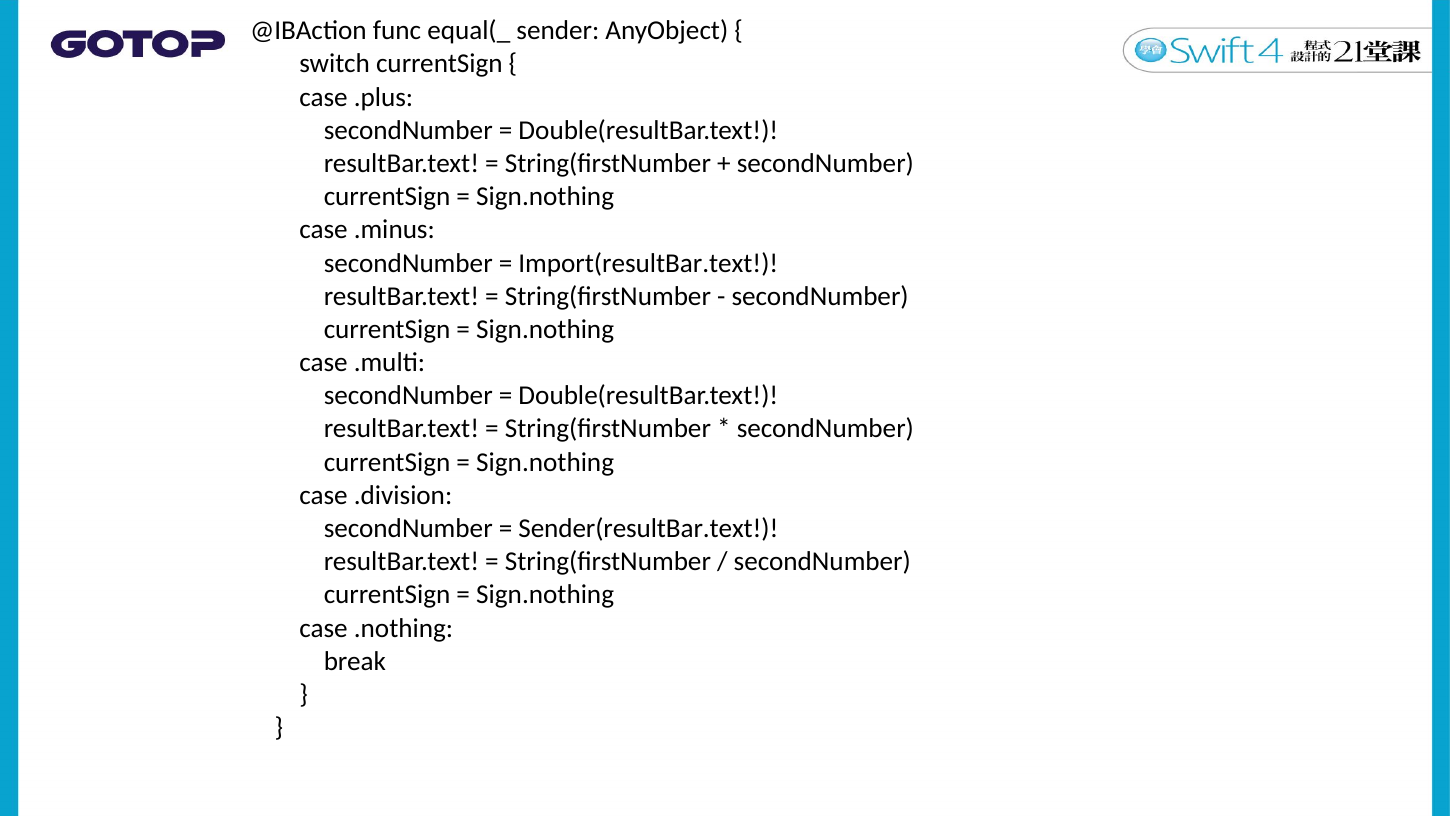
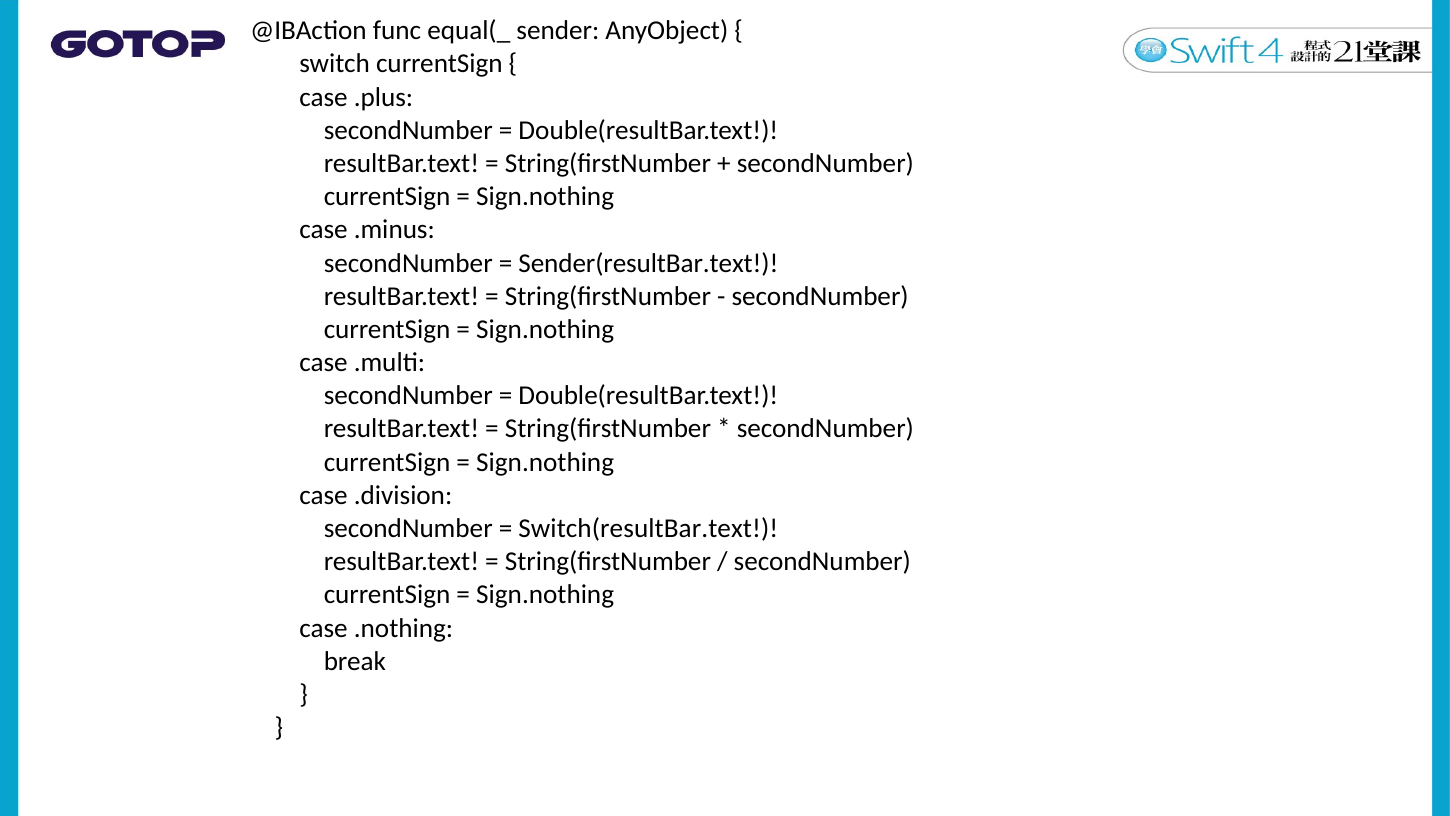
Import(resultBar.text: Import(resultBar.text -> Sender(resultBar.text
Sender(resultBar.text: Sender(resultBar.text -> Switch(resultBar.text
